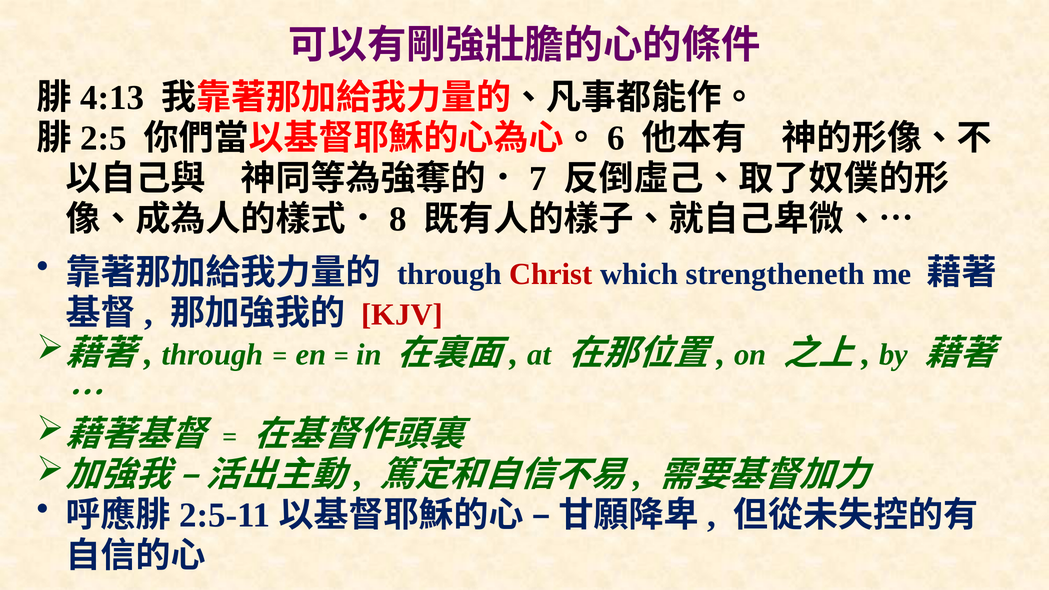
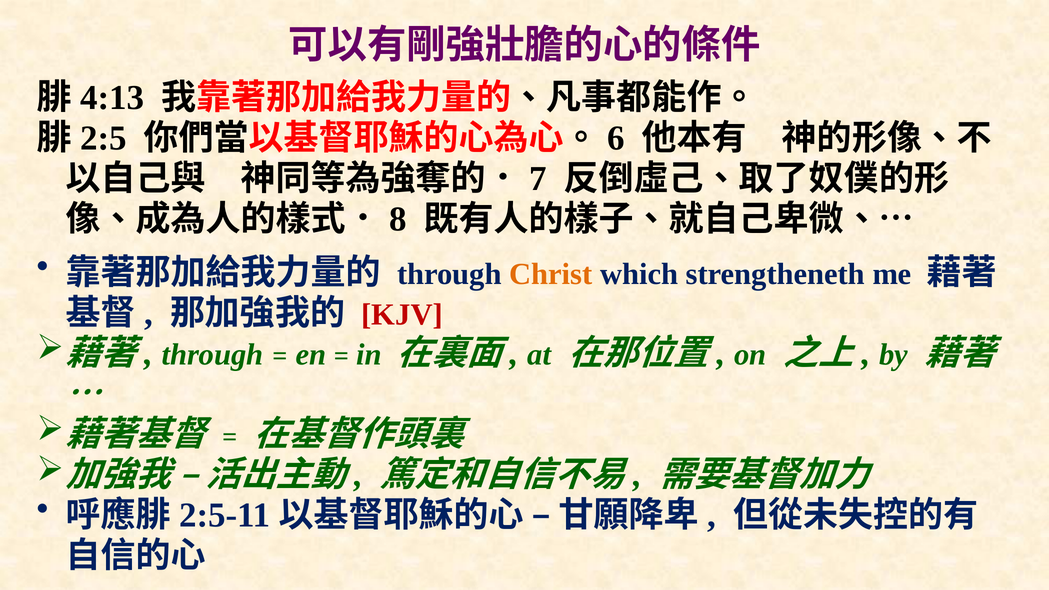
Christ colour: red -> orange
